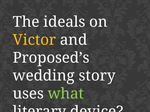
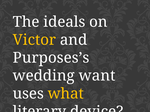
Proposed’s: Proposed’s -> Purposes’s
story: story -> want
what colour: light green -> yellow
